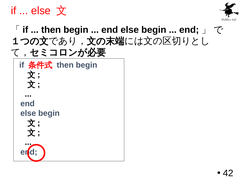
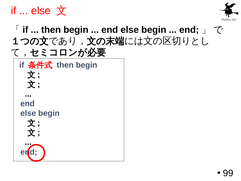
42: 42 -> 99
